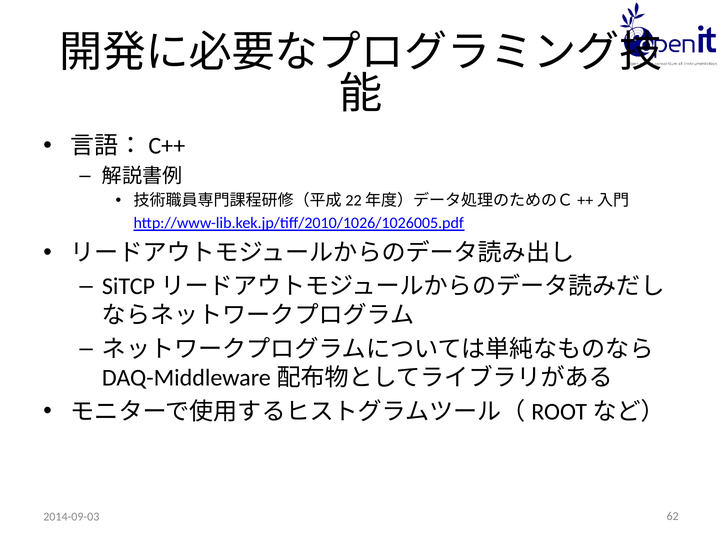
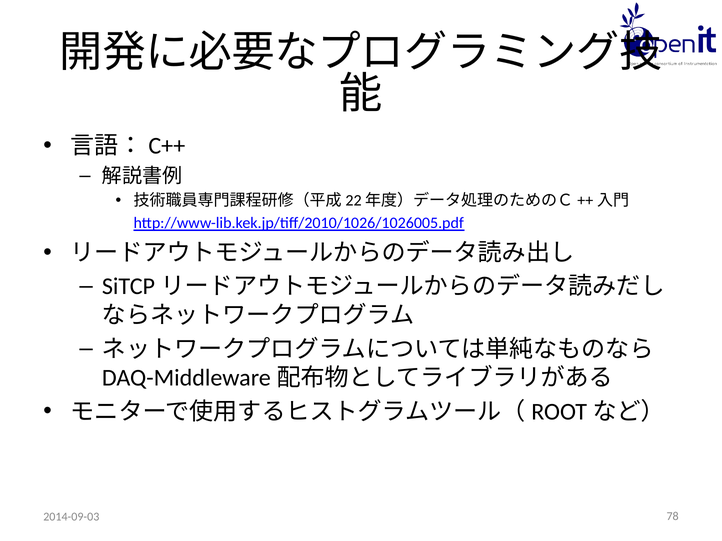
62: 62 -> 78
